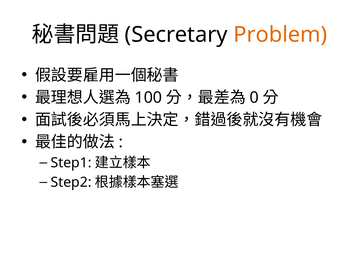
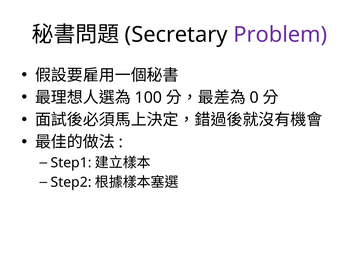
Problem colour: orange -> purple
